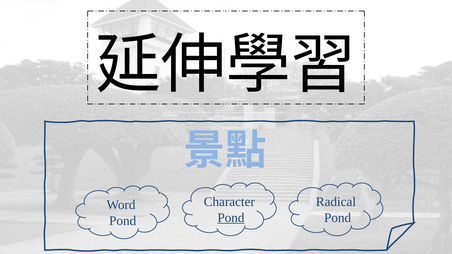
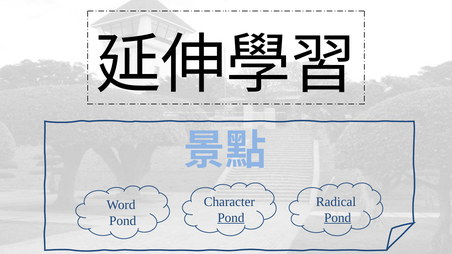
Pond at (338, 218) underline: none -> present
